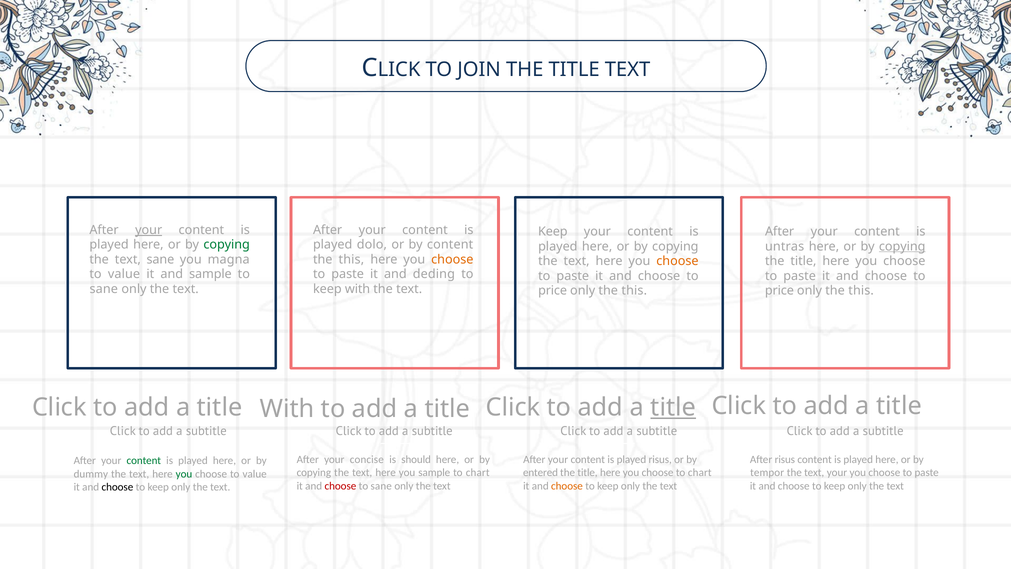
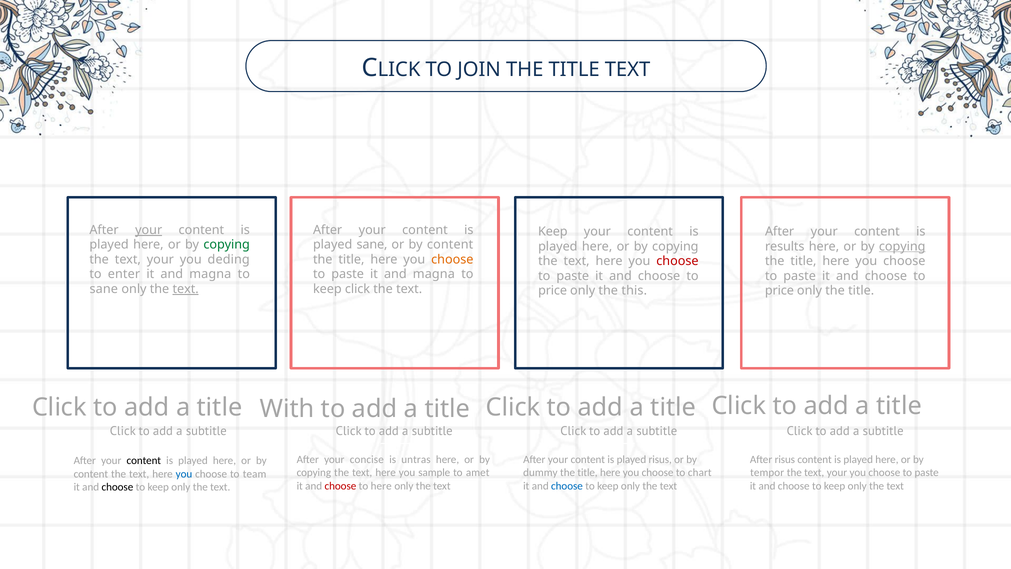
played dolo: dolo -> sane
untras: untras -> results
sane at (160, 259): sane -> your
magna: magna -> deding
this at (351, 259): this -> title
choose at (677, 261) colour: orange -> red
value at (124, 274): value -> enter
sample at (210, 274): sample -> magna
paste it and deding: deding -> magna
text at (186, 289) underline: none -> present
keep with: with -> click
this at (861, 291): this -> title
title at (673, 407) underline: present -> none
should: should -> untras
content at (144, 461) colour: green -> black
chart at (478, 473): chart -> amet
entered: entered -> dummy
dummy at (91, 474): dummy -> content
you at (184, 474) colour: green -> blue
choose to value: value -> team
sane at (381, 486): sane -> here
choose at (567, 486) colour: orange -> blue
